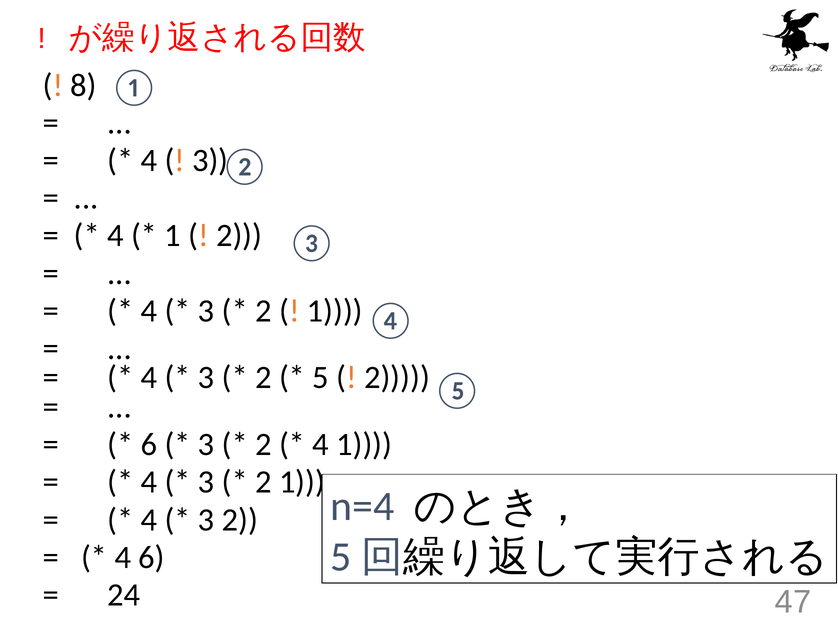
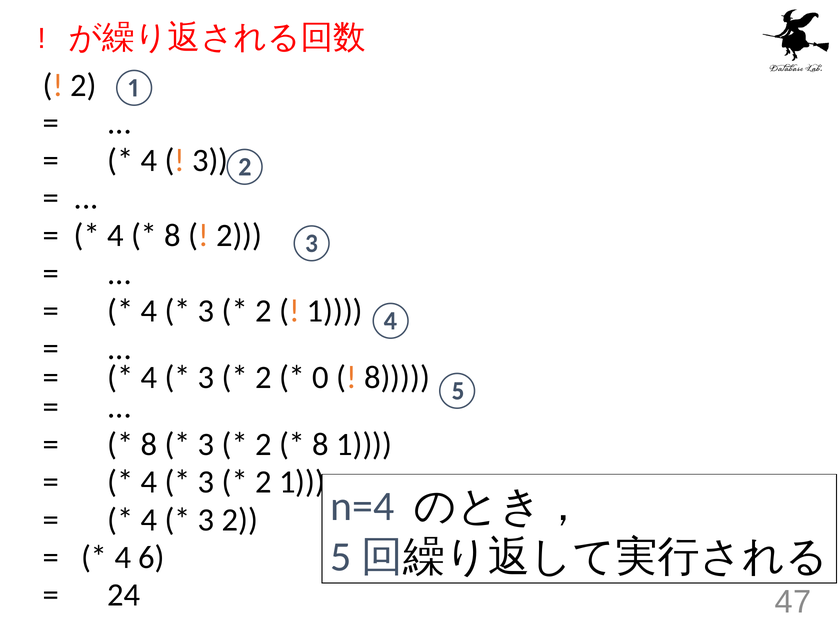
8 at (84, 85): 8 -> 2
1 at (173, 236): 1 -> 8
5: 5 -> 0
2 at (397, 377): 2 -> 8
6 at (149, 444): 6 -> 8
4 at (321, 444): 4 -> 8
